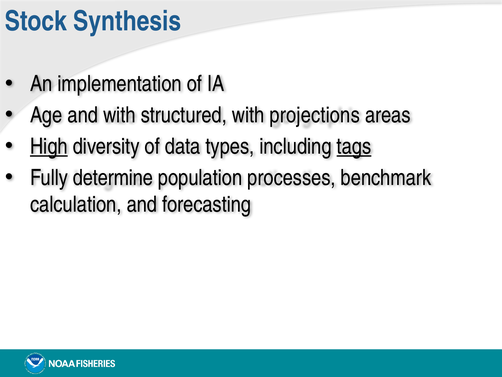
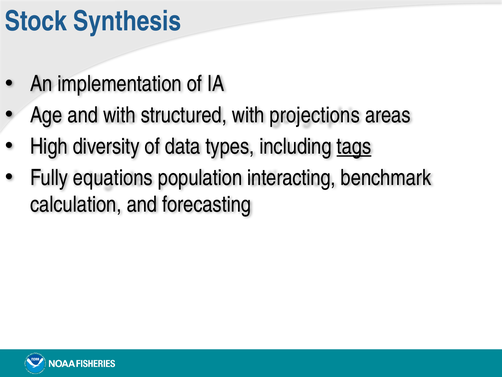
High underline: present -> none
determine: determine -> equations
processes: processes -> interacting
